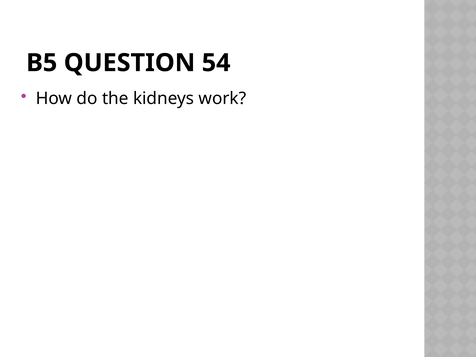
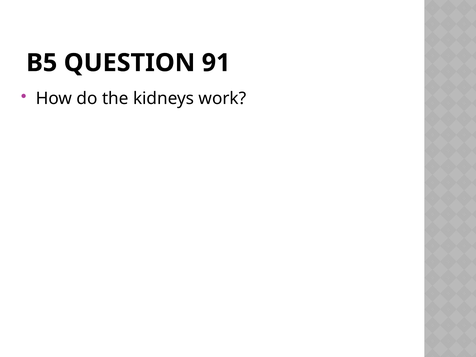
54: 54 -> 91
